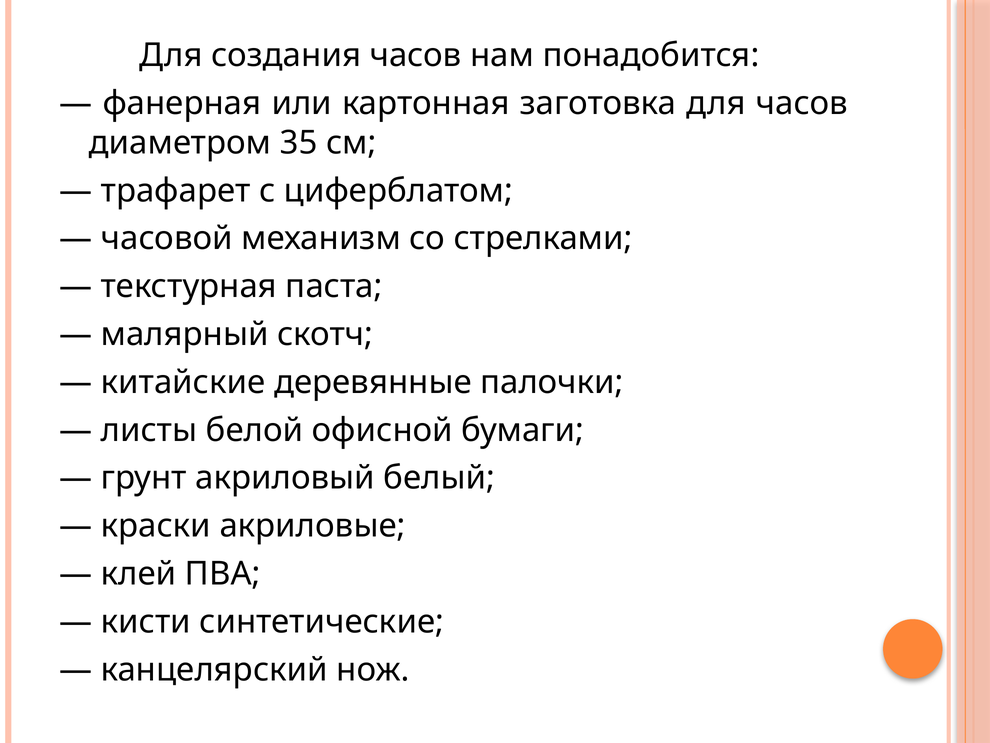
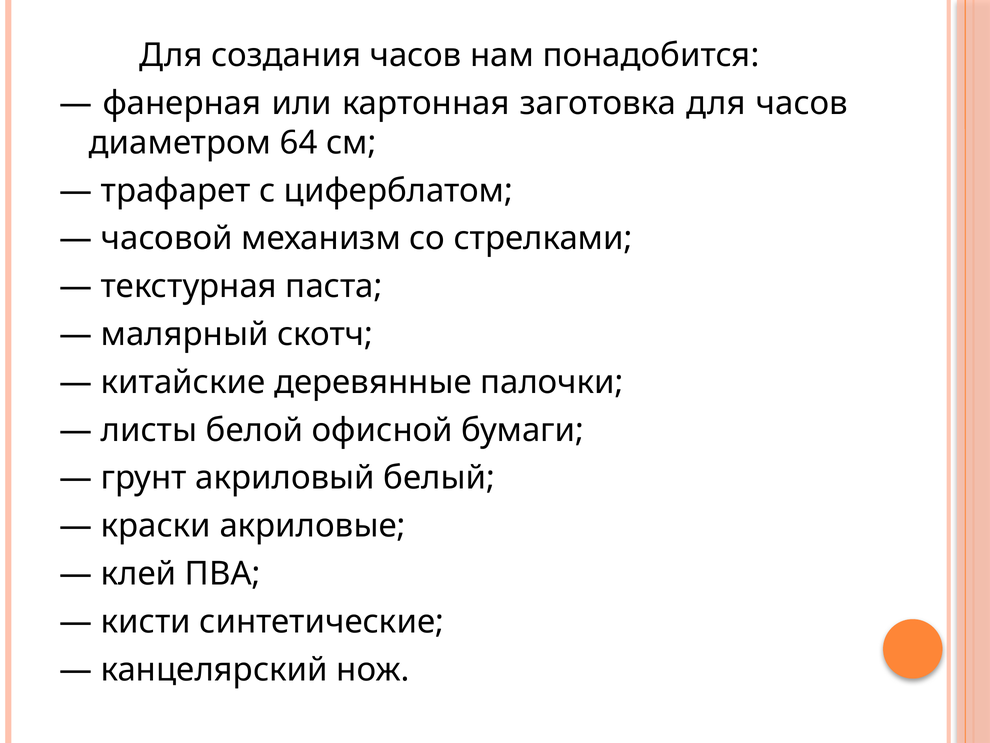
35: 35 -> 64
